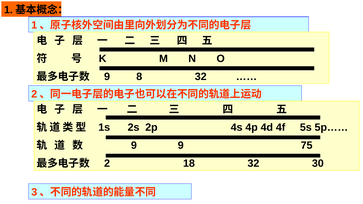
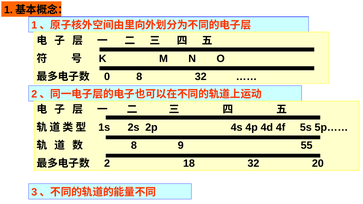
9 at (107, 77): 9 -> 0
9 at (134, 146): 9 -> 8
75: 75 -> 55
30: 30 -> 20
